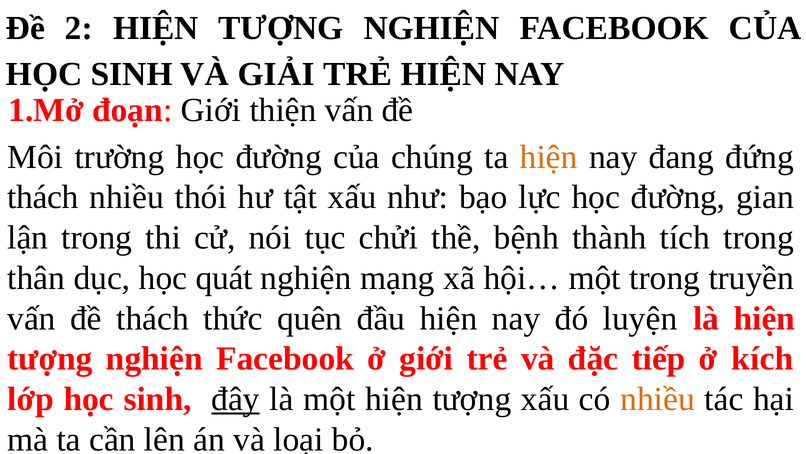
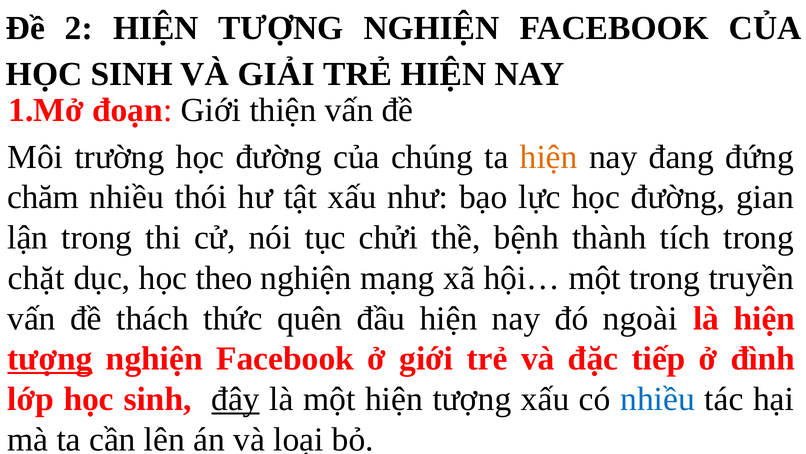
thách at (43, 197): thách -> chăm
thân: thân -> chặt
quát: quát -> theo
luyện: luyện -> ngoài
tượng at (50, 358) underline: none -> present
kích: kích -> đình
nhiều at (658, 399) colour: orange -> blue
